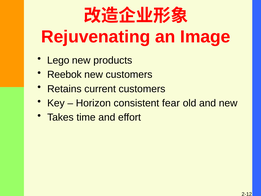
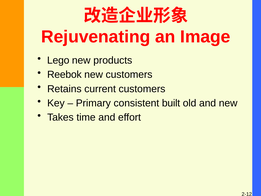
Horizon: Horizon -> Primary
fear: fear -> built
